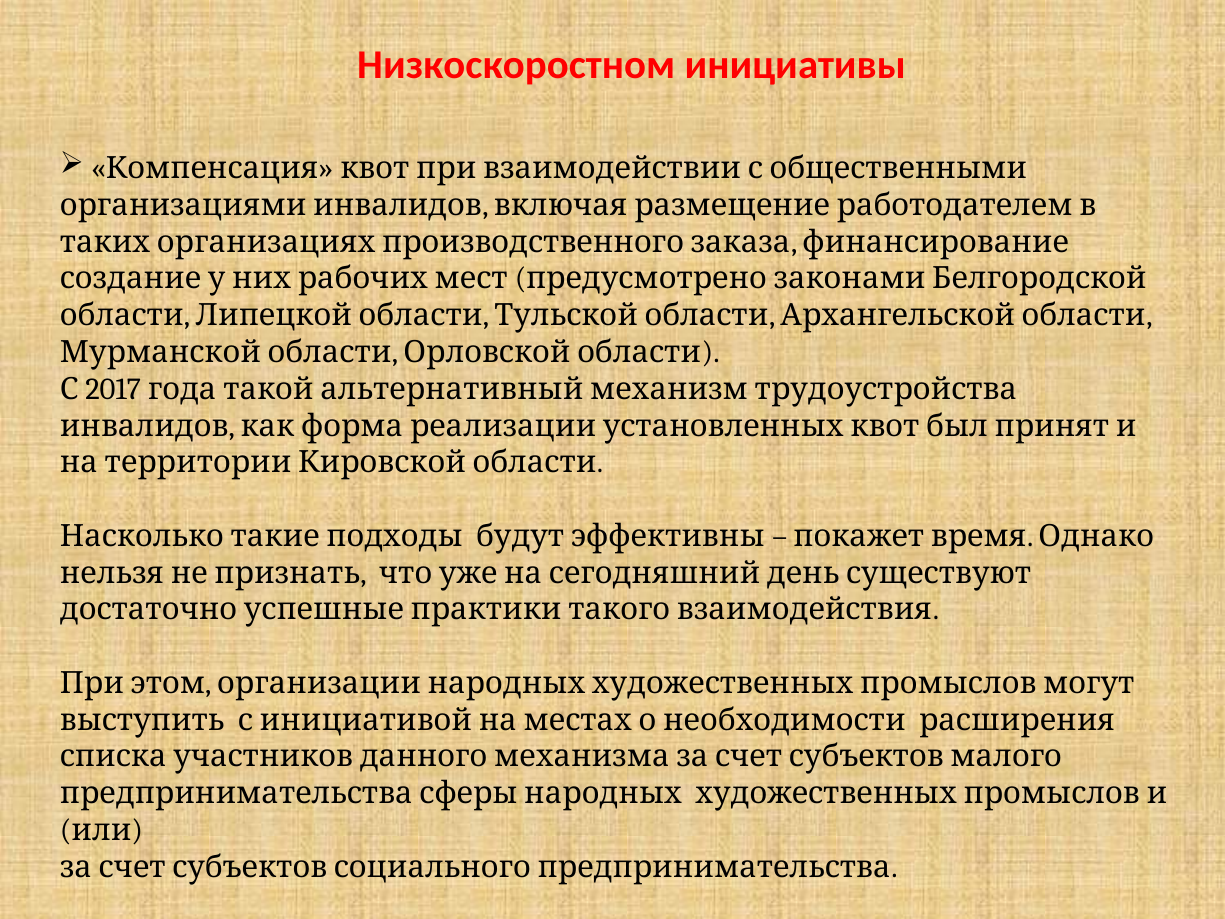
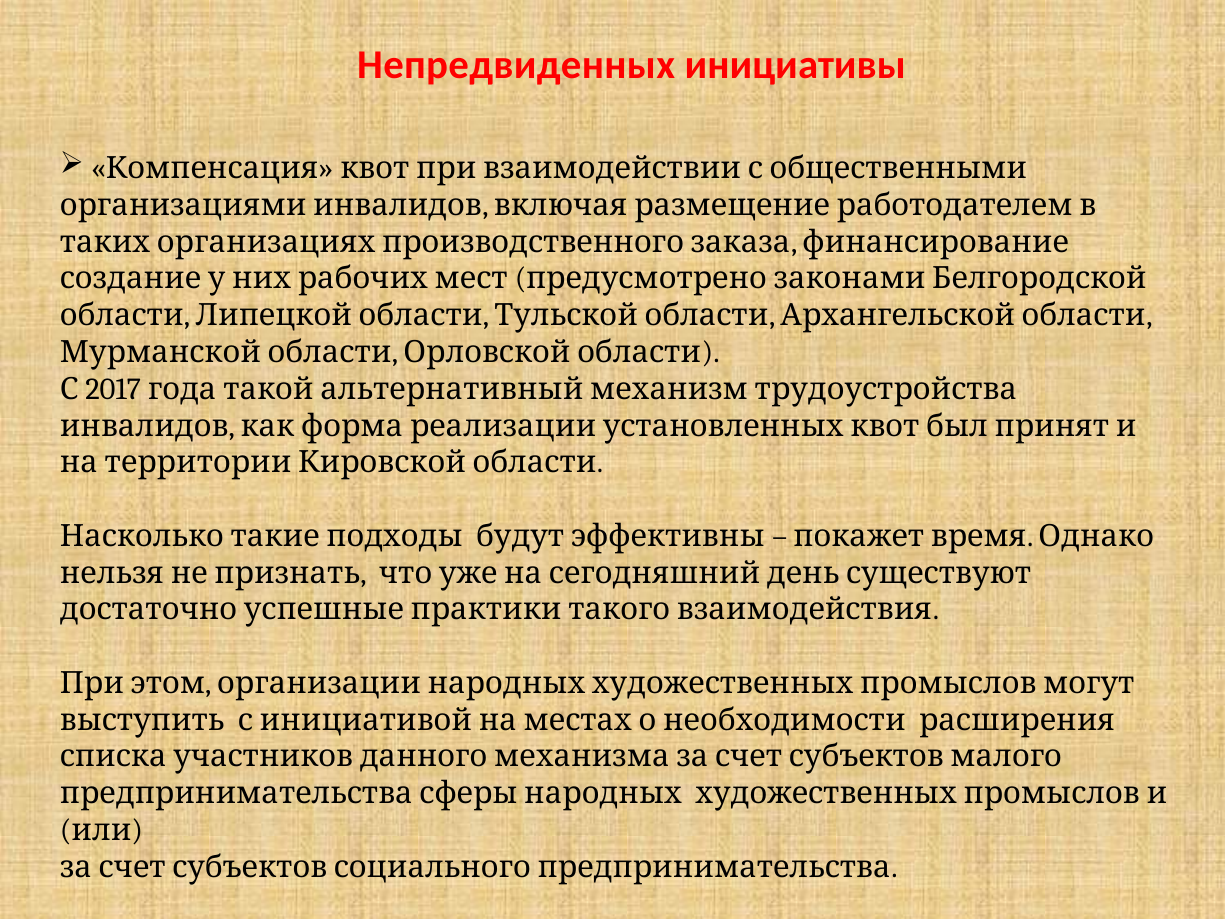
Низкоскоростном: Низкоскоростном -> Непредвиденных
